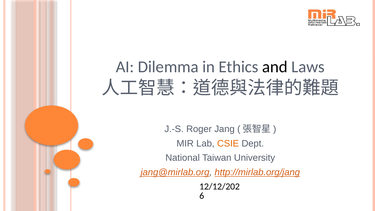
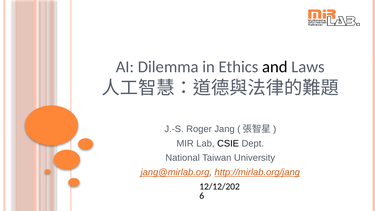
CSIE colour: orange -> black
